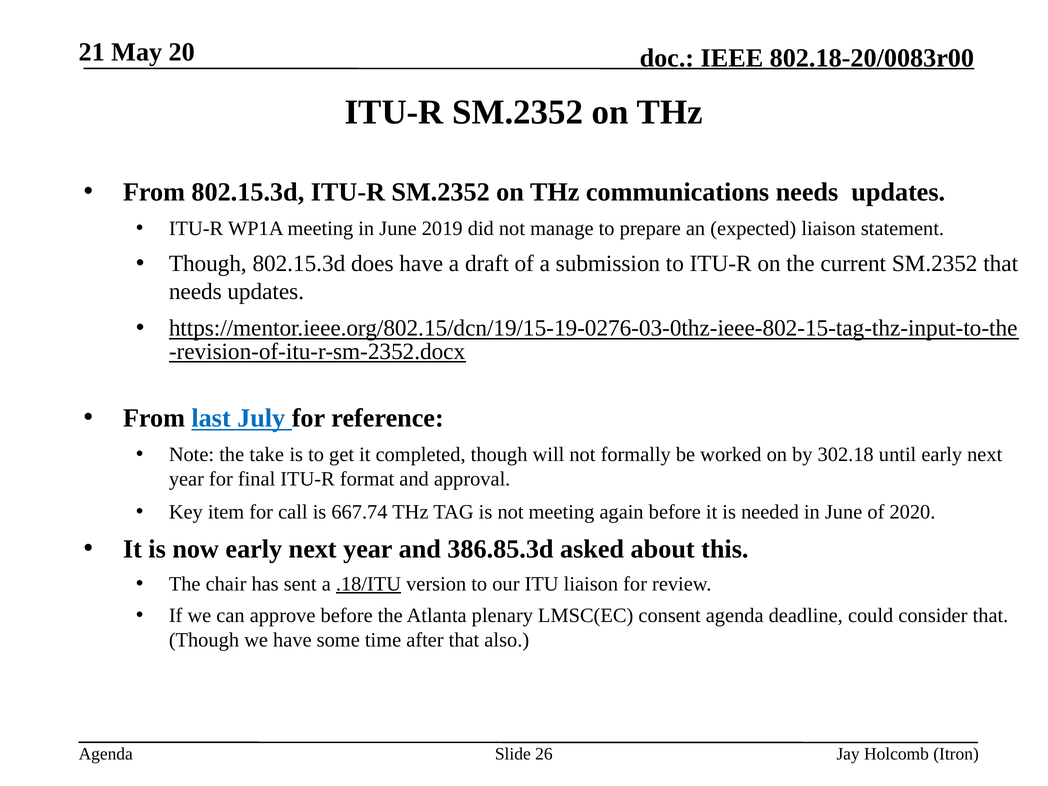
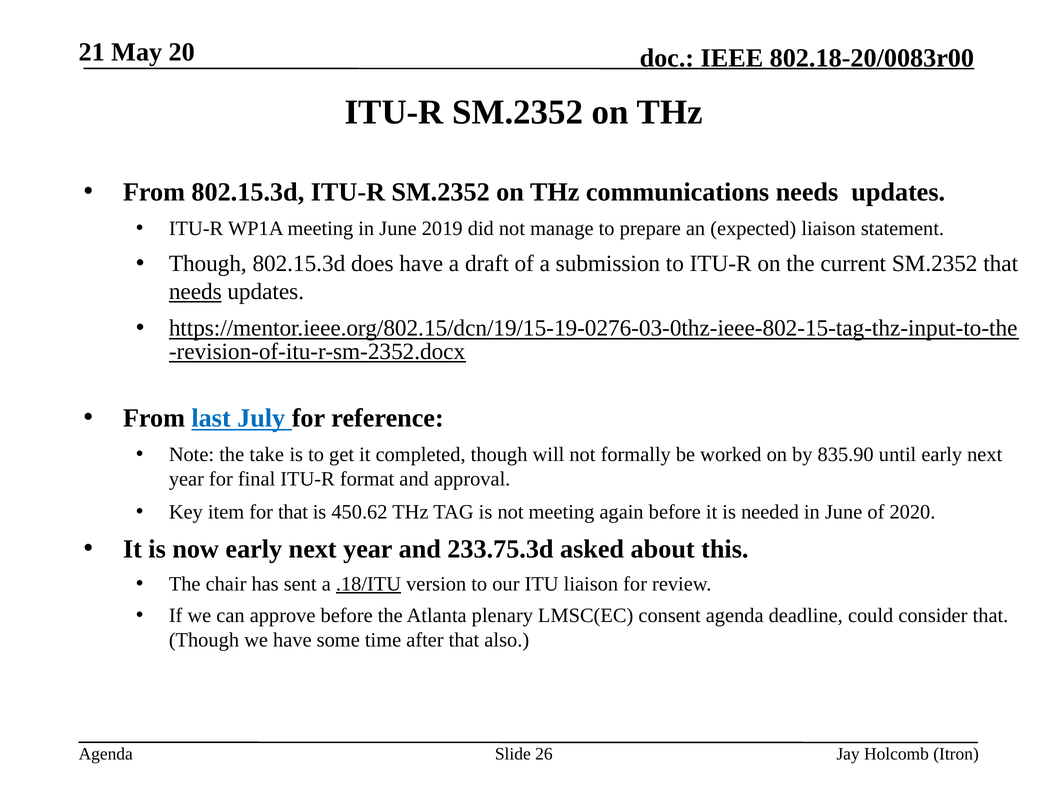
needs at (195, 292) underline: none -> present
302.18: 302.18 -> 835.90
for call: call -> that
667.74: 667.74 -> 450.62
386.85.3d: 386.85.3d -> 233.75.3d
